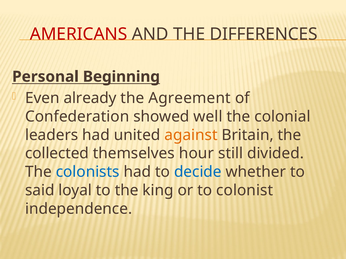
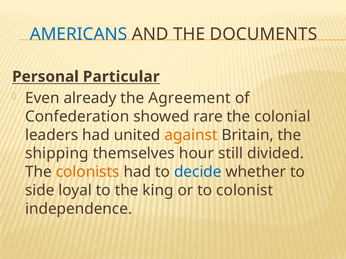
AMERICANS colour: red -> blue
DIFFERENCES: DIFFERENCES -> DOCUMENTS
Beginning: Beginning -> Particular
well: well -> rare
collected: collected -> shipping
colonists colour: blue -> orange
said: said -> side
